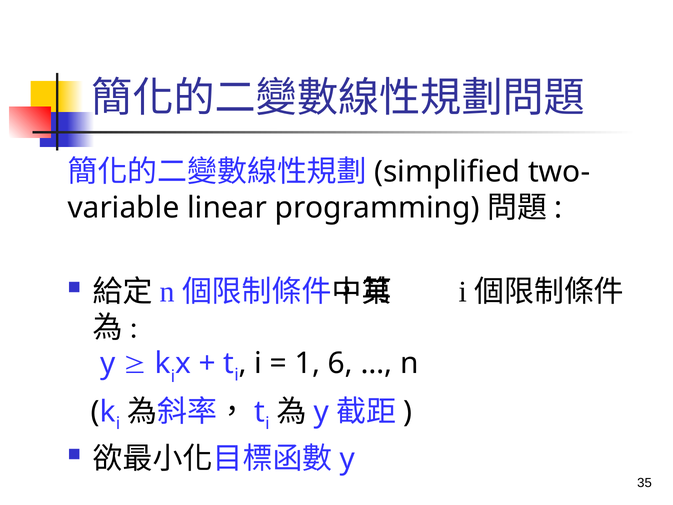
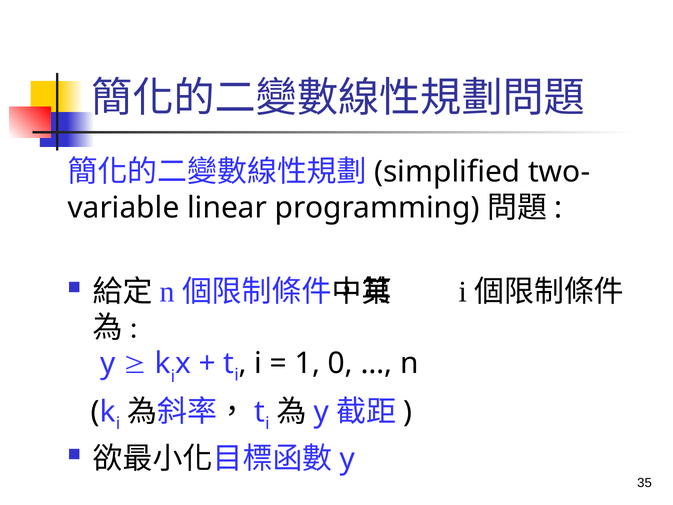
6: 6 -> 0
